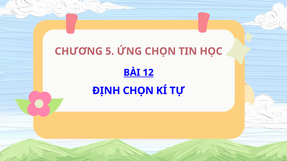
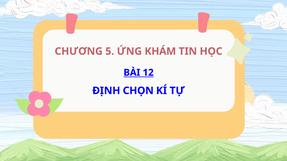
ỨNG CHỌN: CHỌN -> KHÁM
